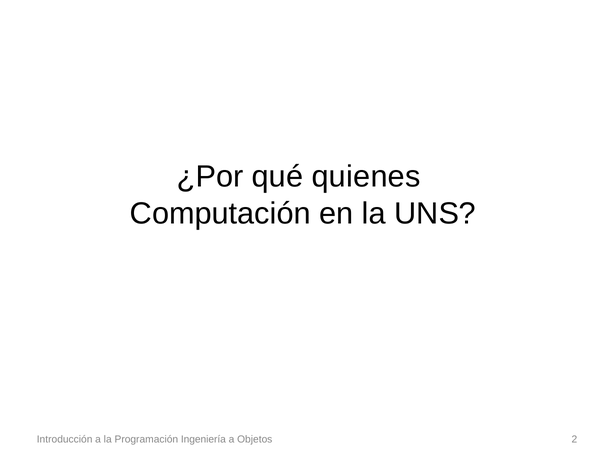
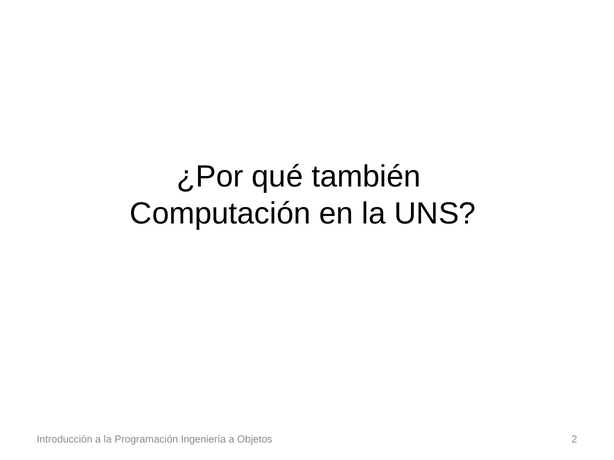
quienes: quienes -> también
